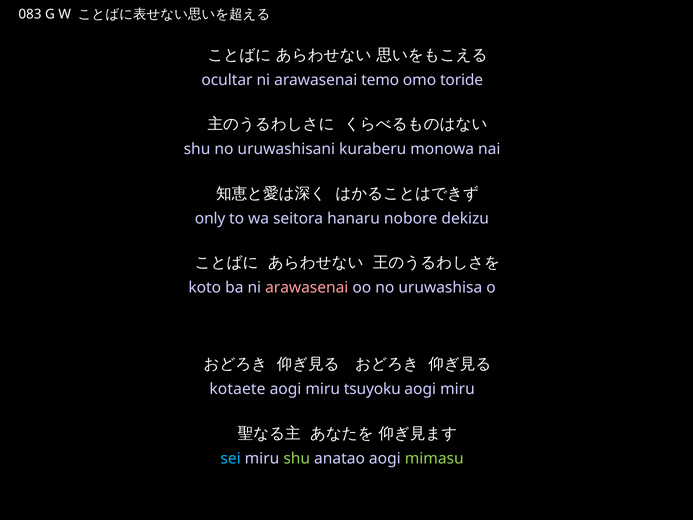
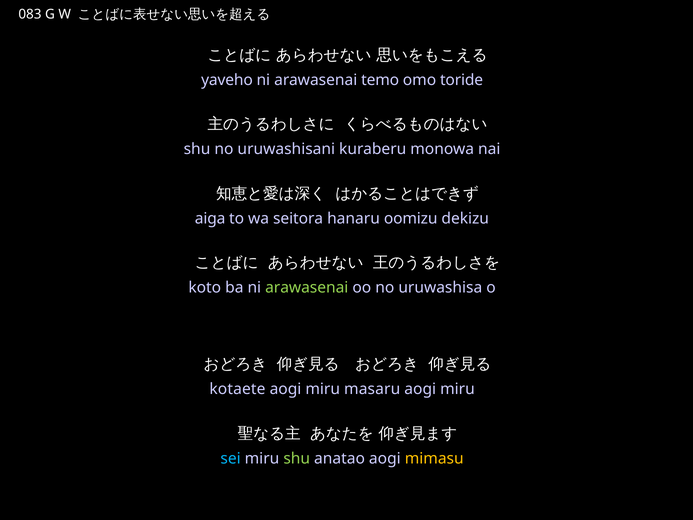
ocultar: ocultar -> yaveho
only: only -> aiga
nobore: nobore -> oomizu
arawasenai at (307, 288) colour: pink -> light green
tsuyoku: tsuyoku -> masaru
mimasu colour: light green -> yellow
